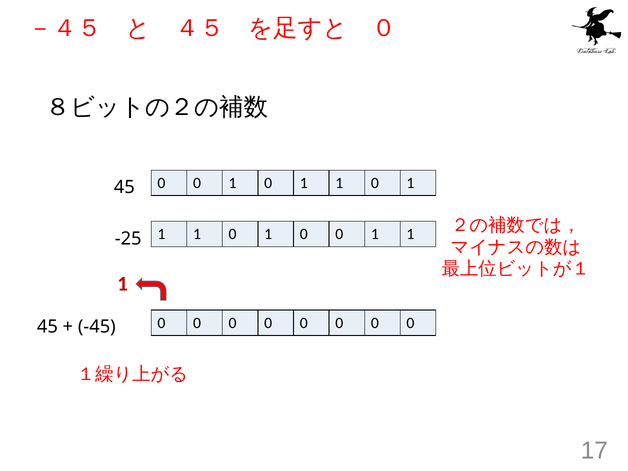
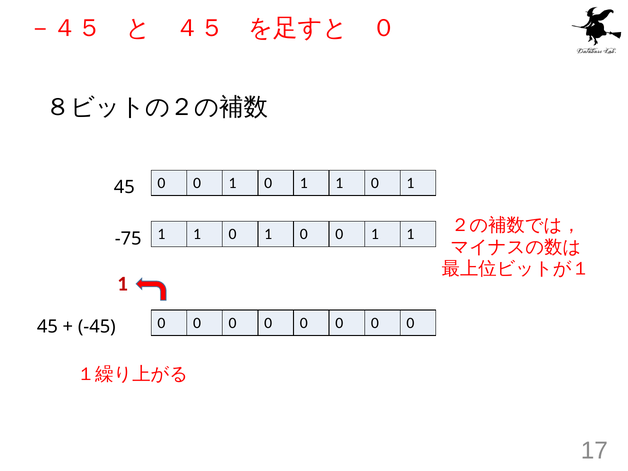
-25: -25 -> -75
